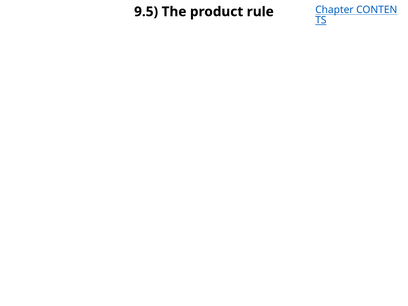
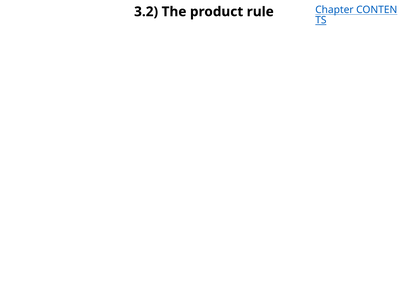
9.5: 9.5 -> 3.2
